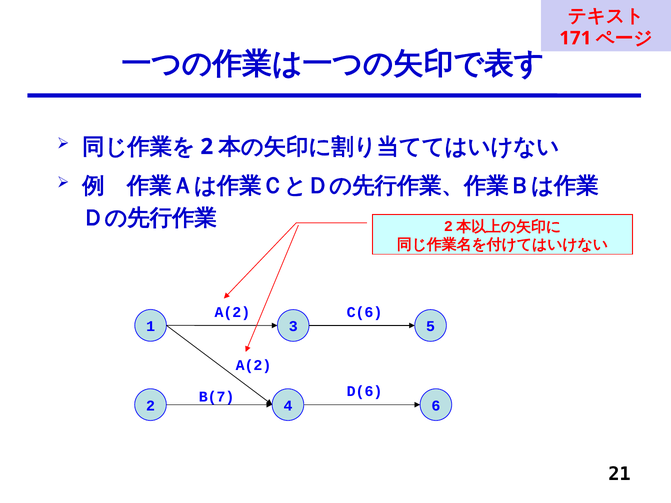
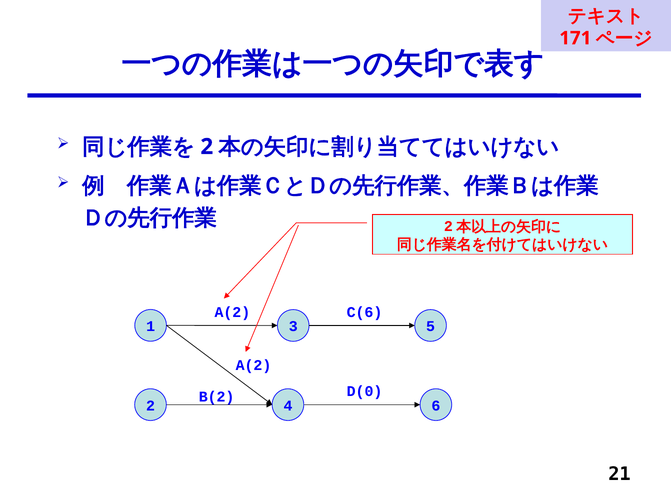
D(6: D(6 -> D(0
B(7: B(7 -> B(2
